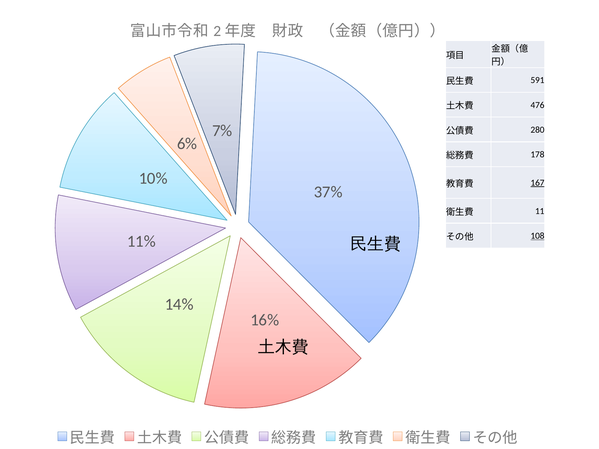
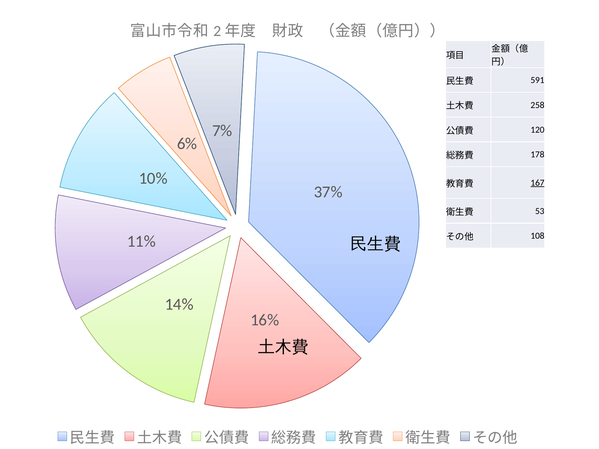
476: 476 -> 258
280: 280 -> 120
11: 11 -> 53
108 underline: present -> none
